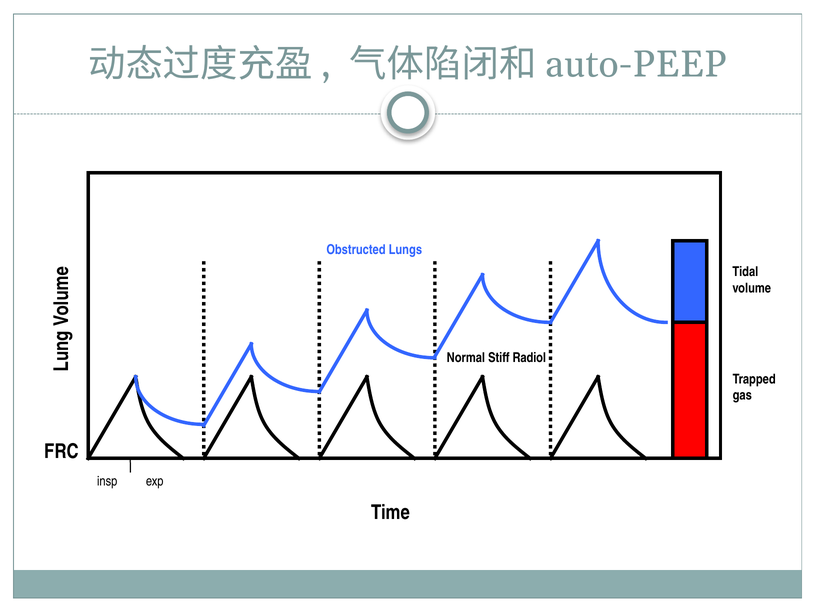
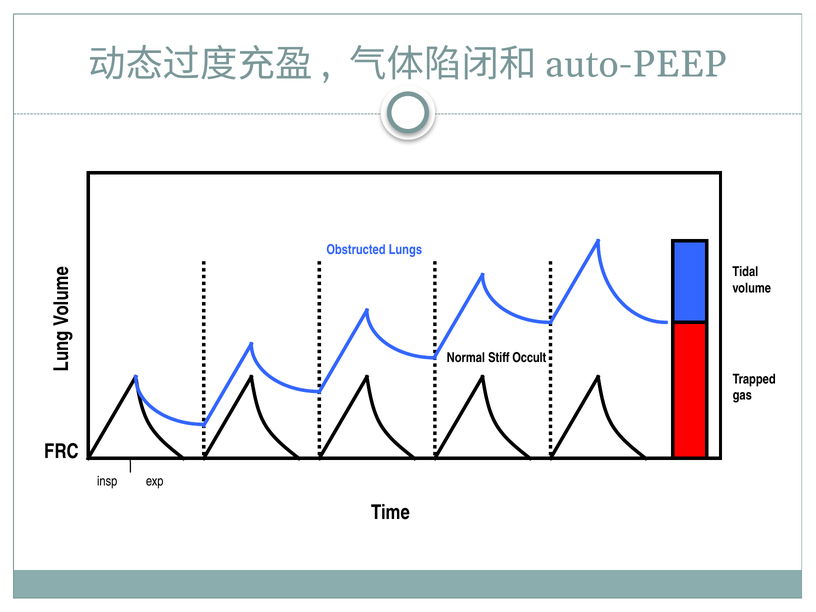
Radiol: Radiol -> Occult
